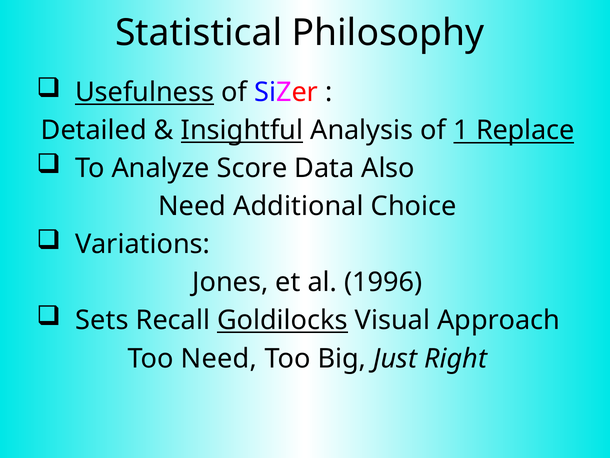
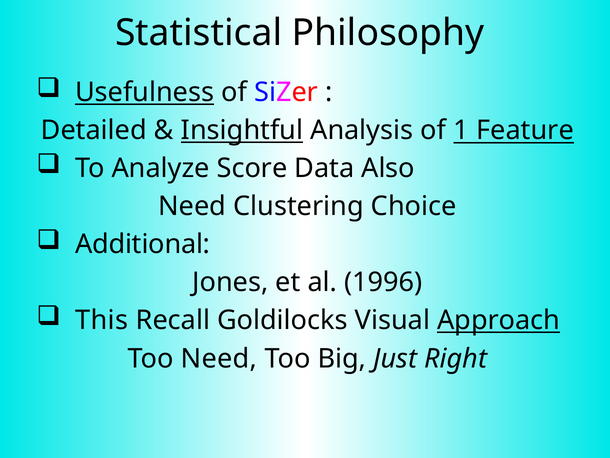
Replace: Replace -> Feature
Additional: Additional -> Clustering
Variations: Variations -> Additional
Sets: Sets -> This
Goldilocks underline: present -> none
Approach underline: none -> present
